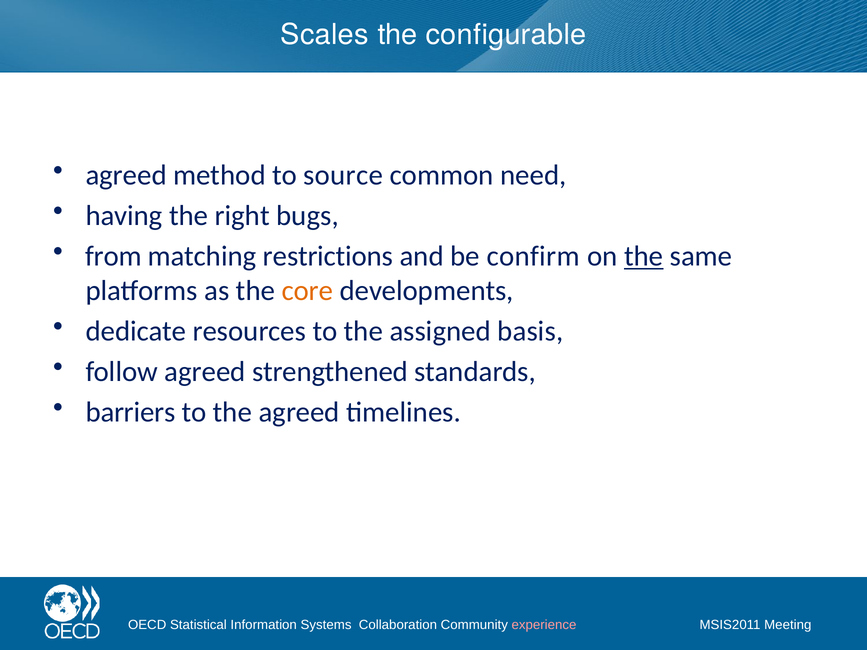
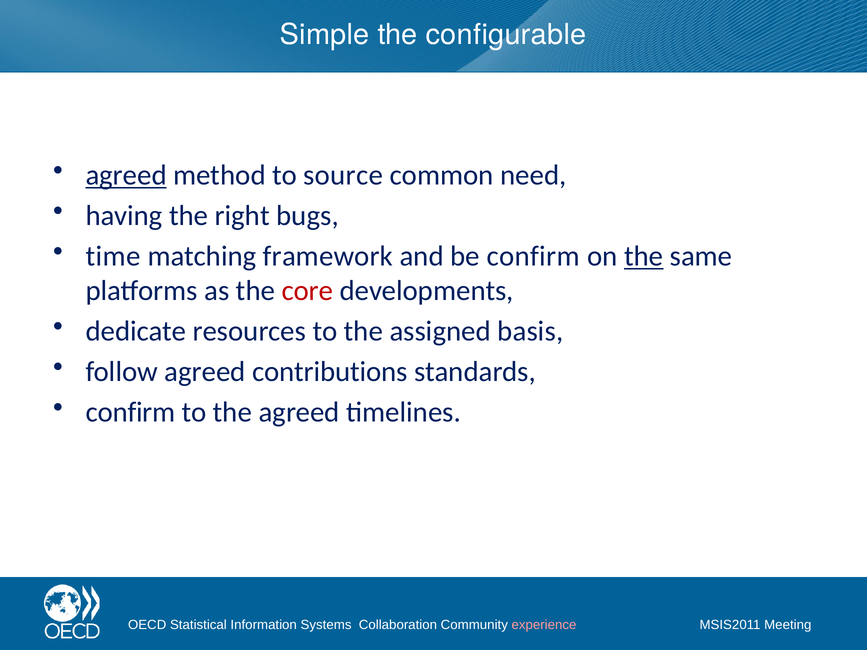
Scales: Scales -> Simple
agreed at (126, 175) underline: none -> present
from: from -> time
restrictions: restrictions -> framework
core colour: orange -> red
strengthened: strengthened -> contributions
barriers at (130, 412): barriers -> confirm
